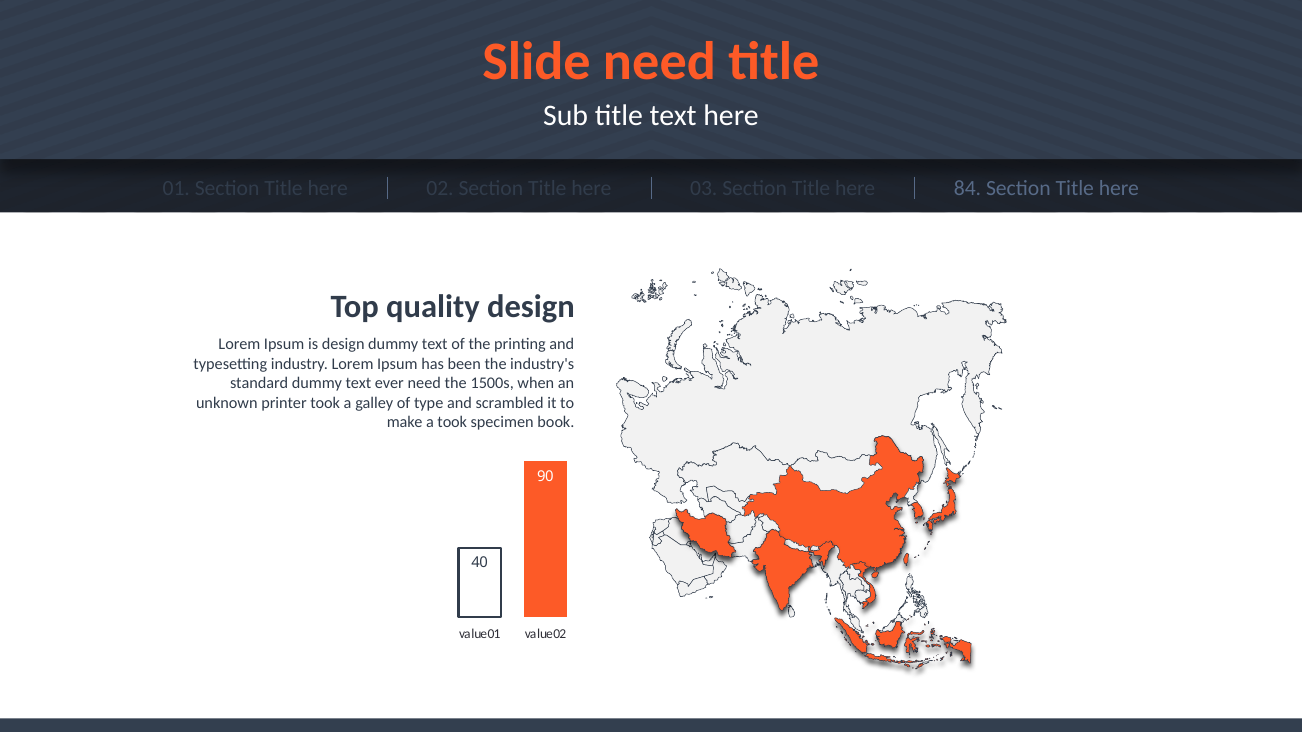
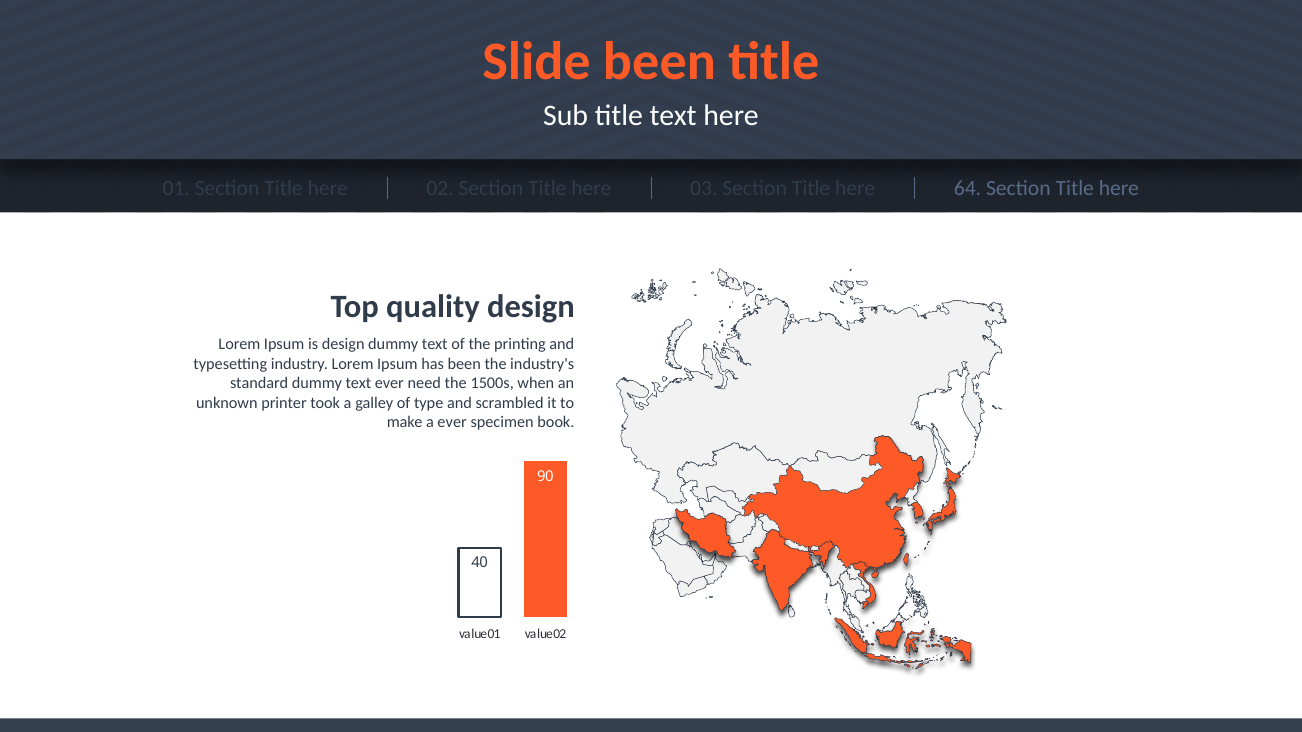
Slide need: need -> been
84: 84 -> 64
a took: took -> ever
